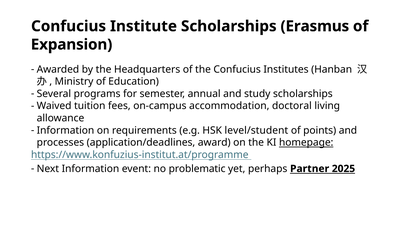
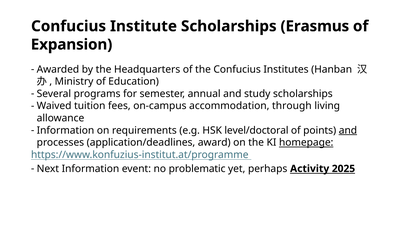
doctoral: doctoral -> through
level/student: level/student -> level/doctoral
and at (348, 130) underline: none -> present
Partner: Partner -> Activity
